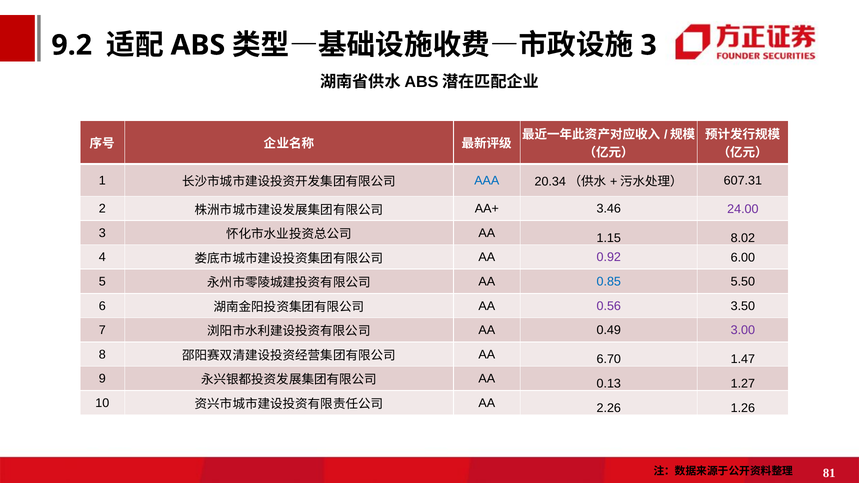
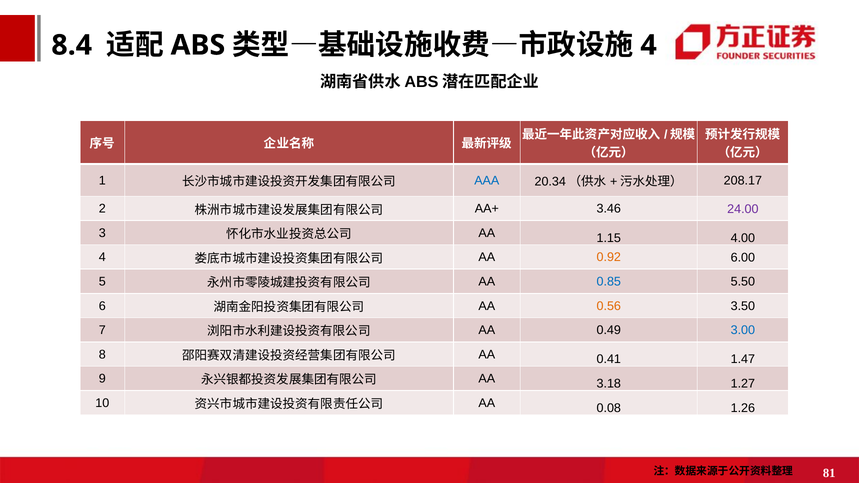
9.2: 9.2 -> 8.4
3 at (649, 45): 3 -> 4
607.31: 607.31 -> 208.17
8.02: 8.02 -> 4.00
0.92 colour: purple -> orange
0.56 colour: purple -> orange
3.00 colour: purple -> blue
6.70: 6.70 -> 0.41
0.13: 0.13 -> 3.18
2.26: 2.26 -> 0.08
